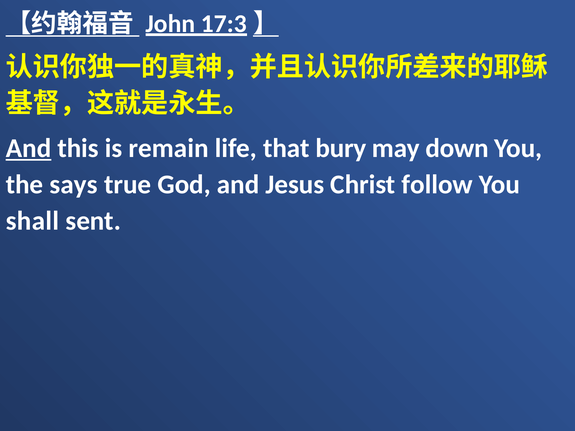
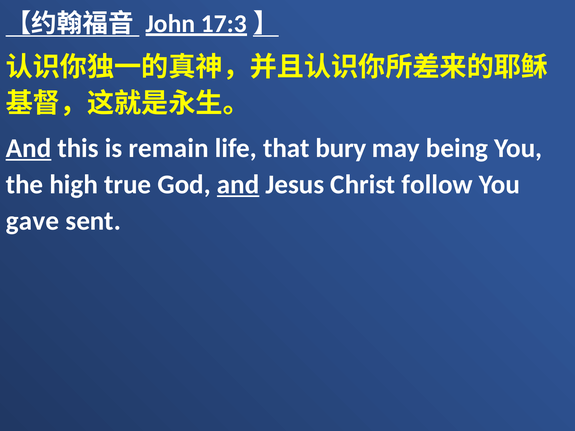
down: down -> being
says: says -> high
and at (238, 185) underline: none -> present
shall: shall -> gave
